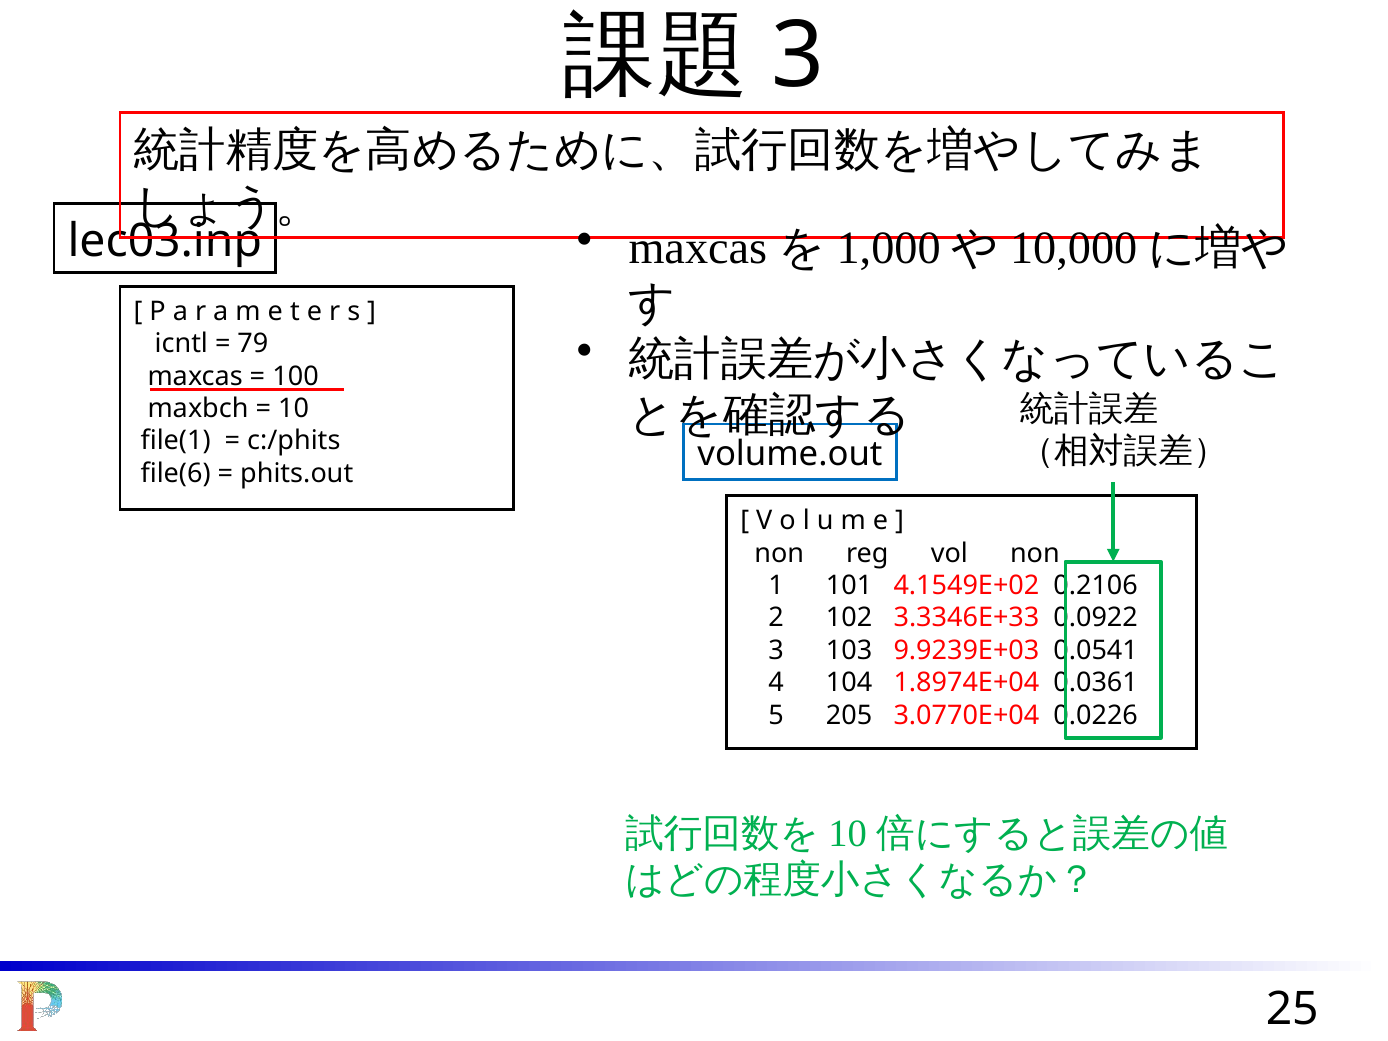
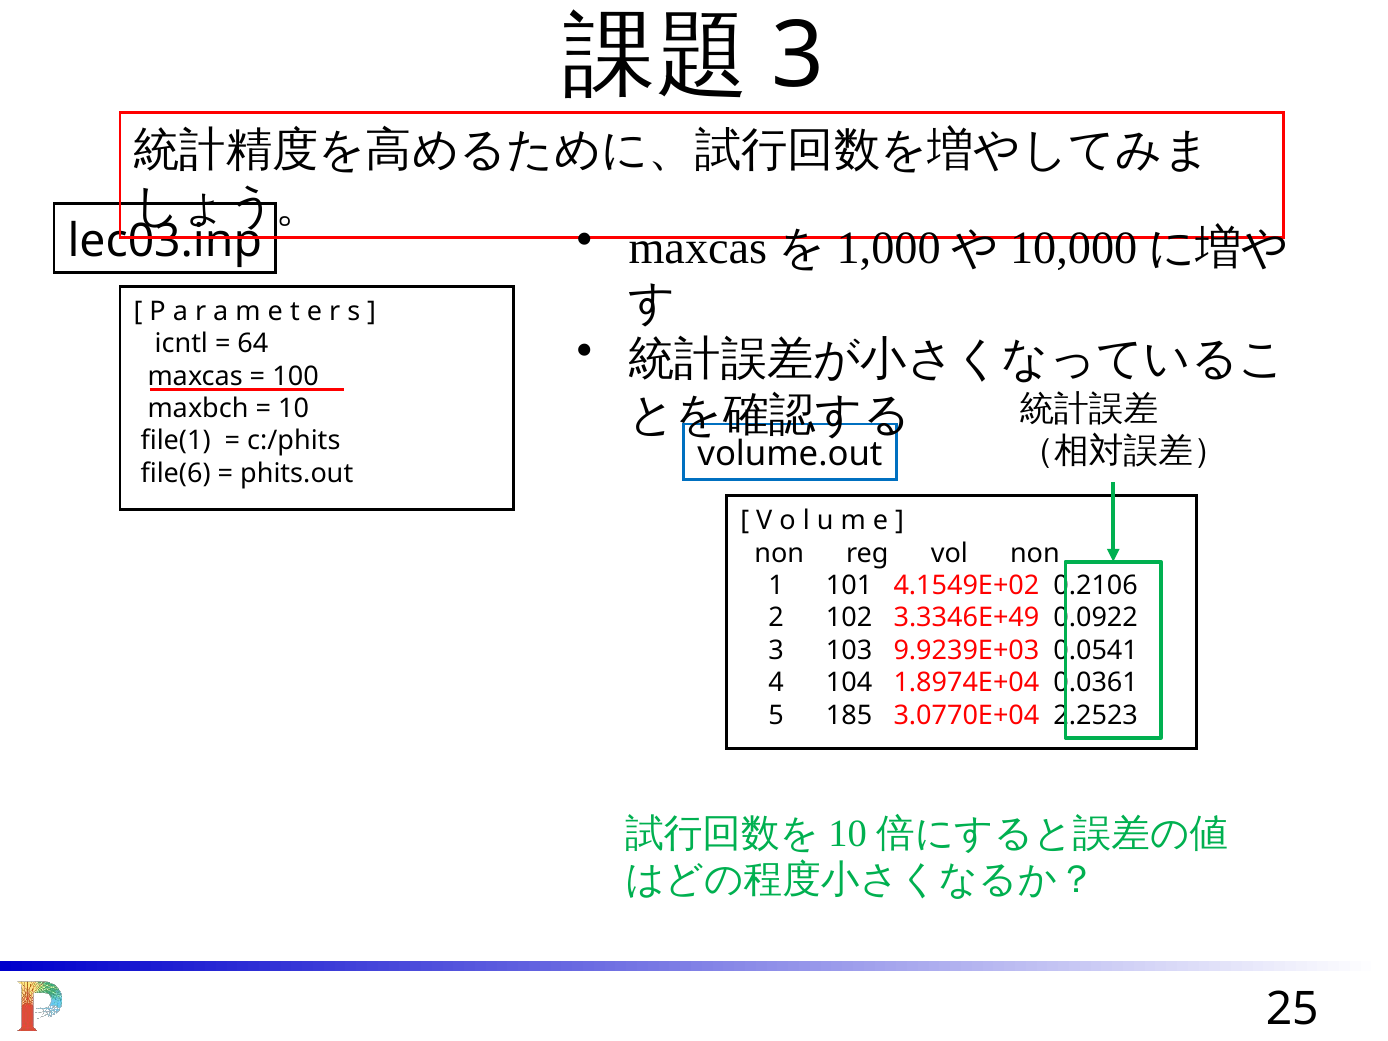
79: 79 -> 64
3.3346E+33: 3.3346E+33 -> 3.3346E+49
205: 205 -> 185
0.0226: 0.0226 -> 2.2523
